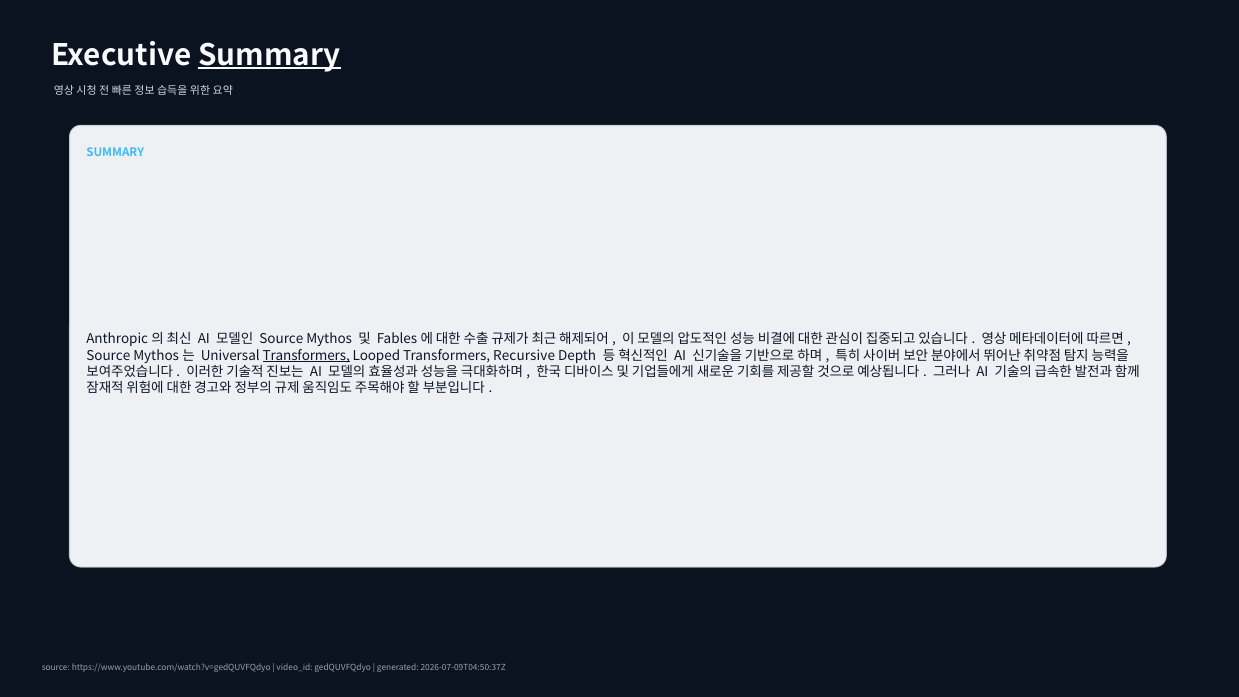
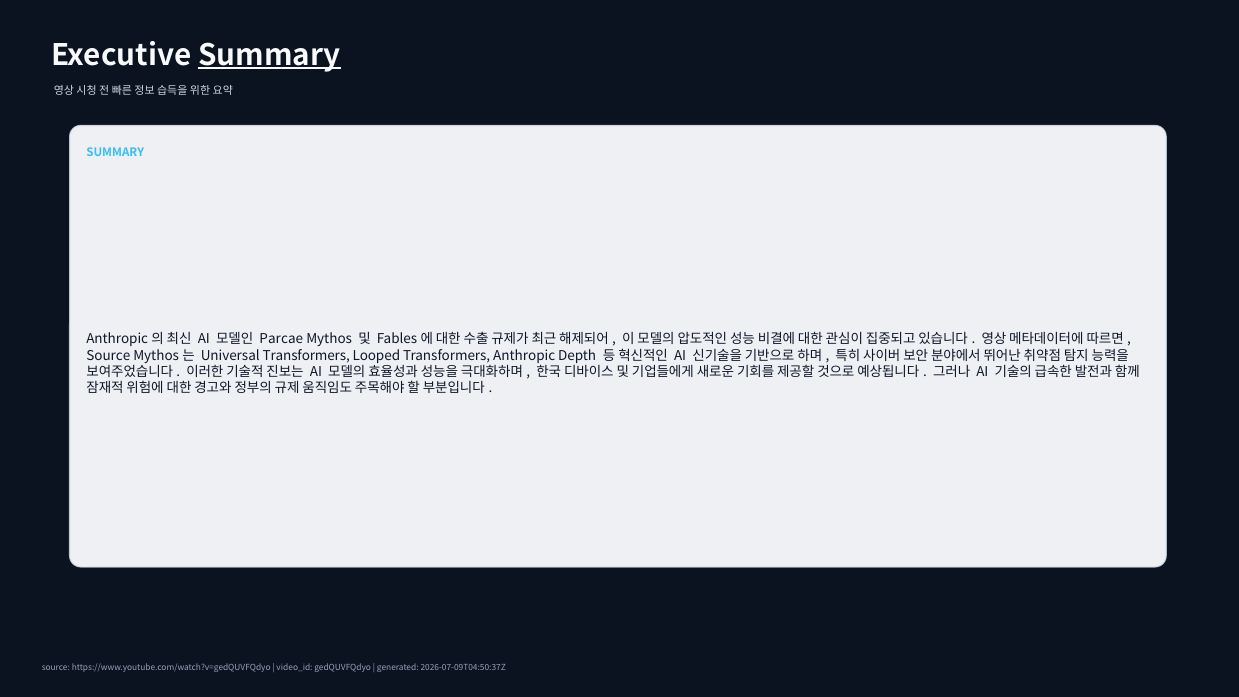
Source at (281, 339): Source -> Parcae
Transformers at (306, 356) underline: present -> none
Recursive: Recursive -> Anthropic
